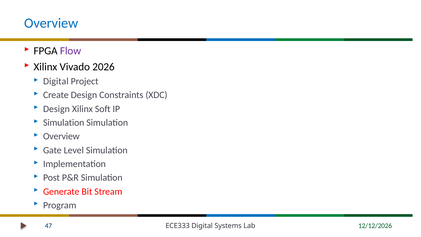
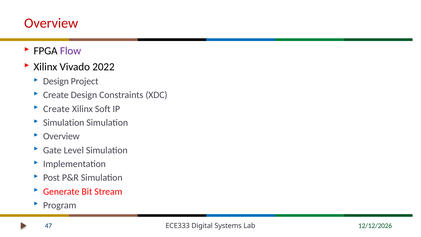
Overview at (51, 23) colour: blue -> red
2026: 2026 -> 2022
Digital at (56, 81): Digital -> Design
Design at (56, 109): Design -> Create
